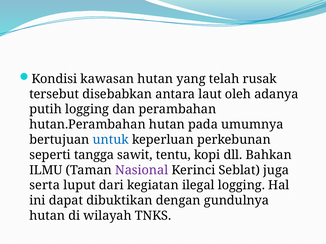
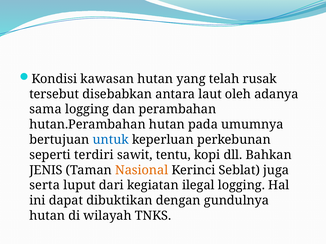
putih: putih -> sama
tangga: tangga -> terdiri
ILMU: ILMU -> JENIS
Nasional colour: purple -> orange
